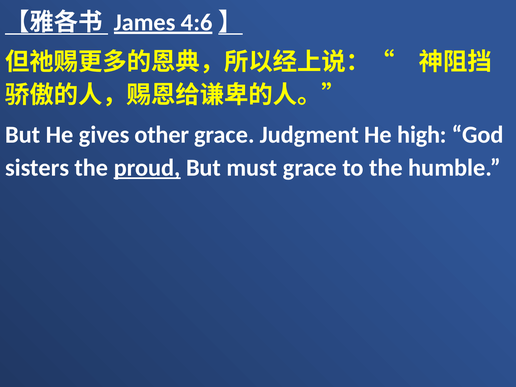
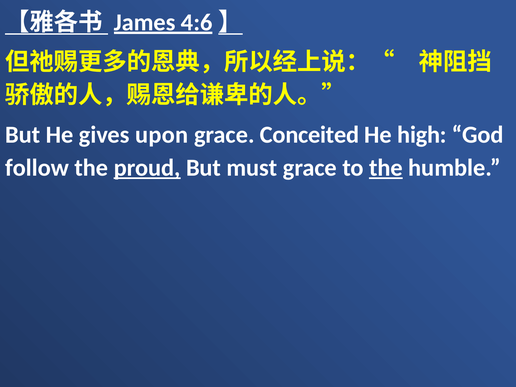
other: other -> upon
Judgment: Judgment -> Conceited
sisters: sisters -> follow
the at (386, 168) underline: none -> present
